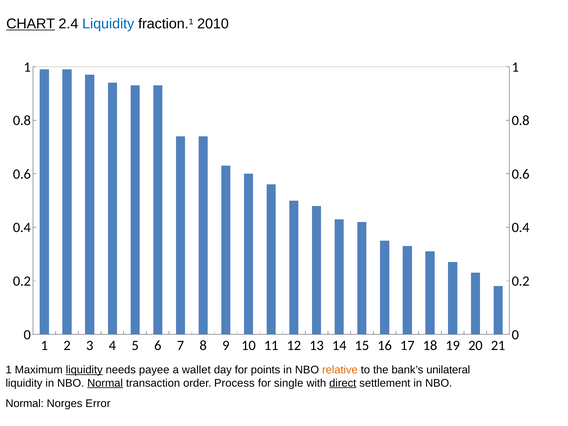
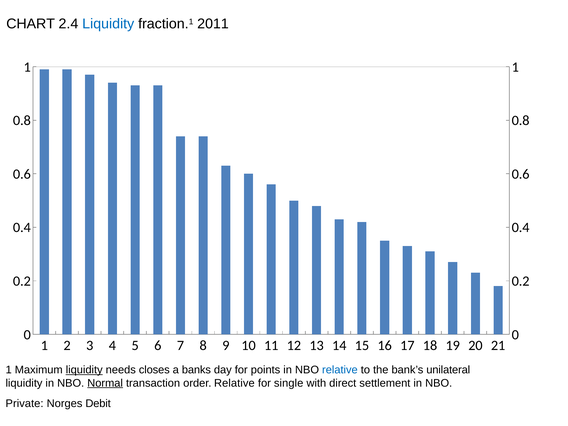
CHART underline: present -> none
2010: 2010 -> 2011
payee: payee -> closes
wallet: wallet -> banks
relative at (340, 370) colour: orange -> blue
order Process: Process -> Relative
direct underline: present -> none
Normal at (25, 404): Normal -> Private
Error: Error -> Debit
